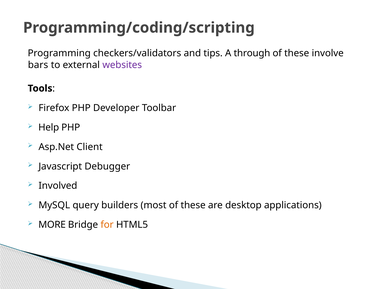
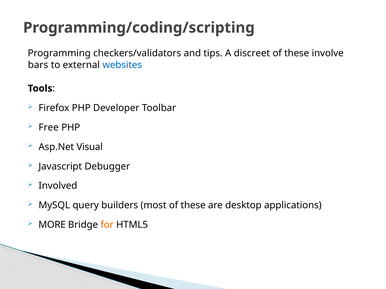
through: through -> discreet
websites colour: purple -> blue
Help: Help -> Free
Client: Client -> Visual
